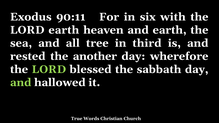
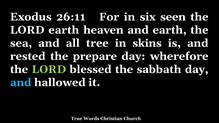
90:11: 90:11 -> 26:11
with: with -> seen
third: third -> skins
another: another -> prepare
and at (21, 83) colour: light green -> light blue
